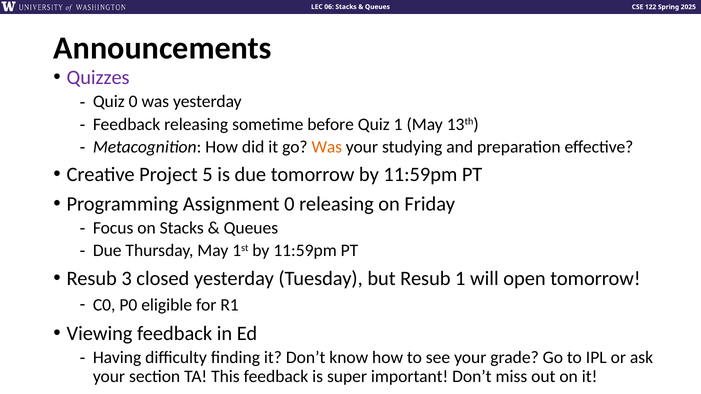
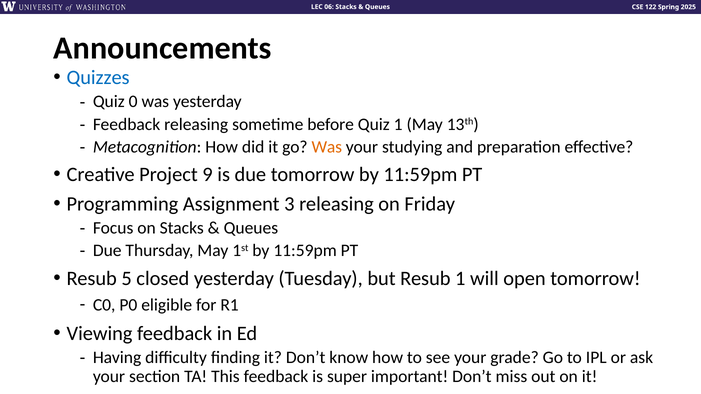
Quizzes colour: purple -> blue
5: 5 -> 9
Assignment 0: 0 -> 3
3: 3 -> 5
